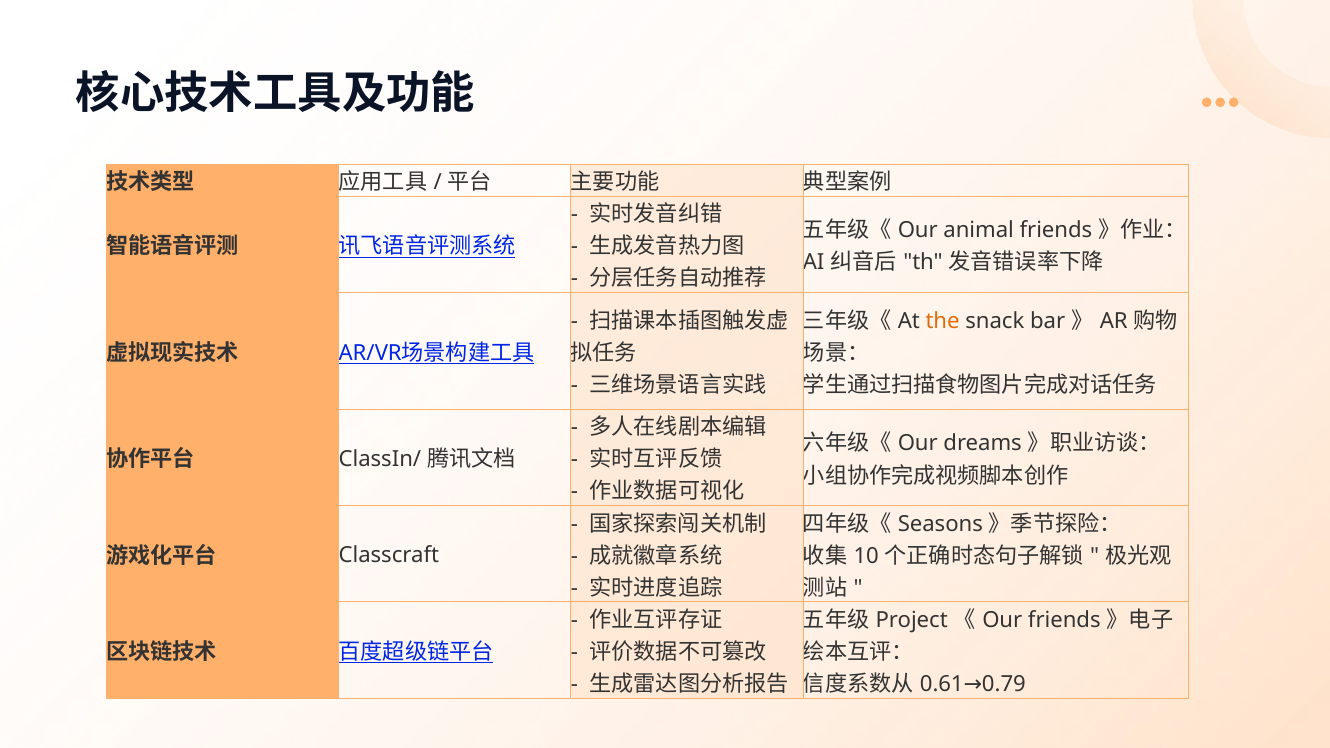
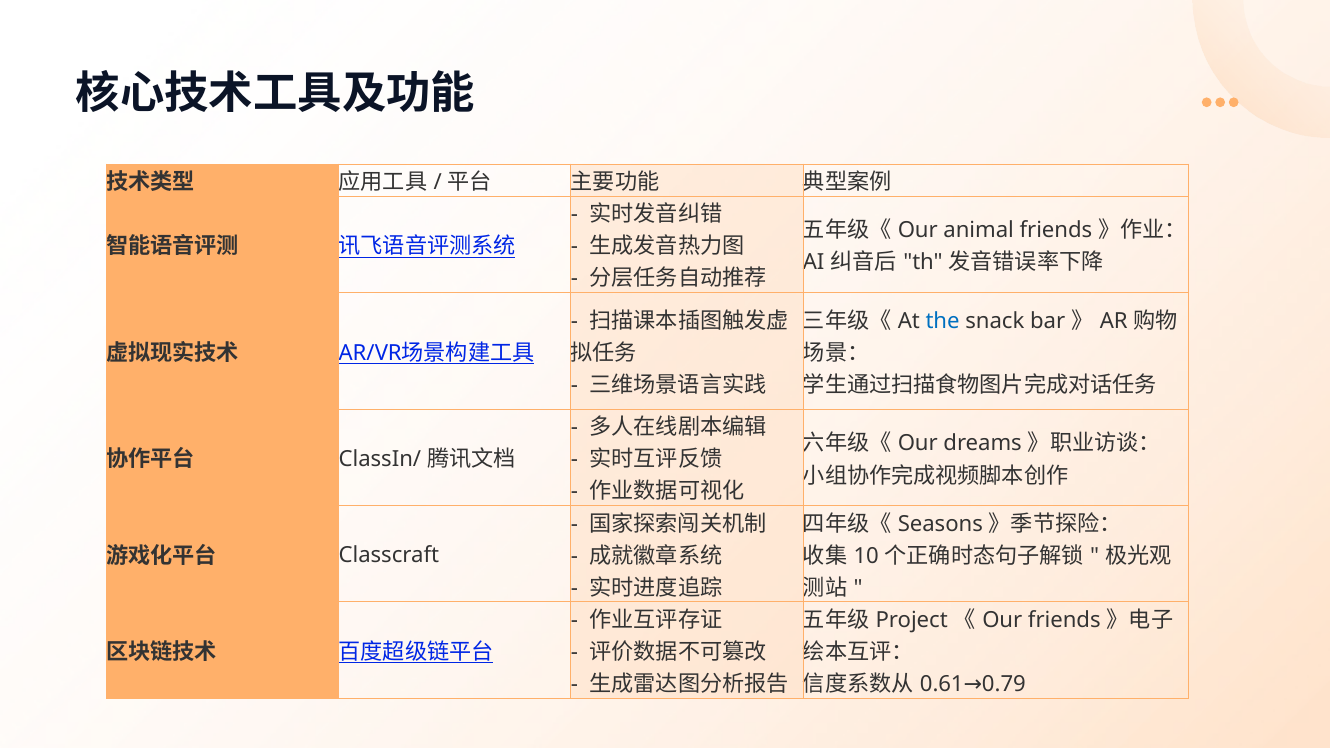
the colour: orange -> blue
